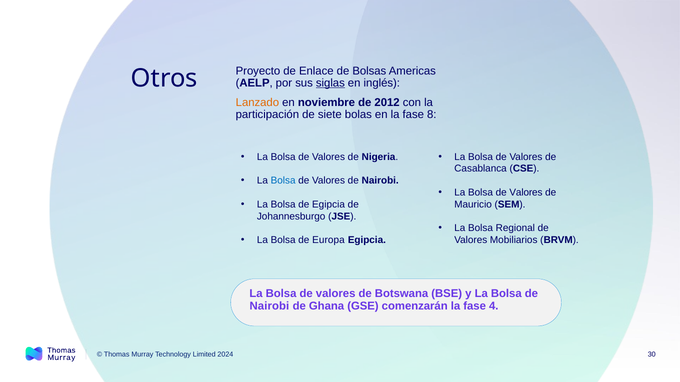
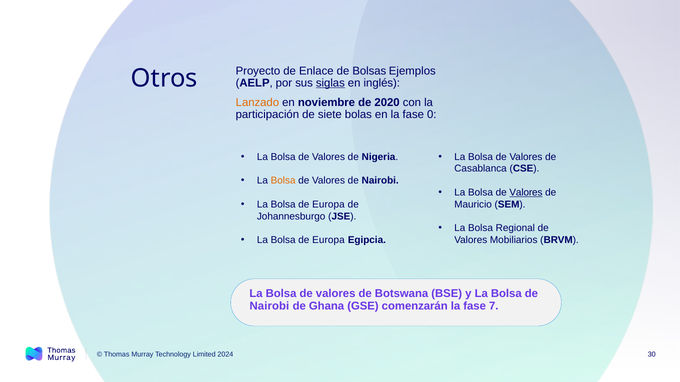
Americas: Americas -> Ejemplos
2012: 2012 -> 2020
8: 8 -> 0
Bolsa at (283, 181) colour: blue -> orange
Valores at (526, 193) underline: none -> present
Egipcia at (329, 205): Egipcia -> Europa
4: 4 -> 7
